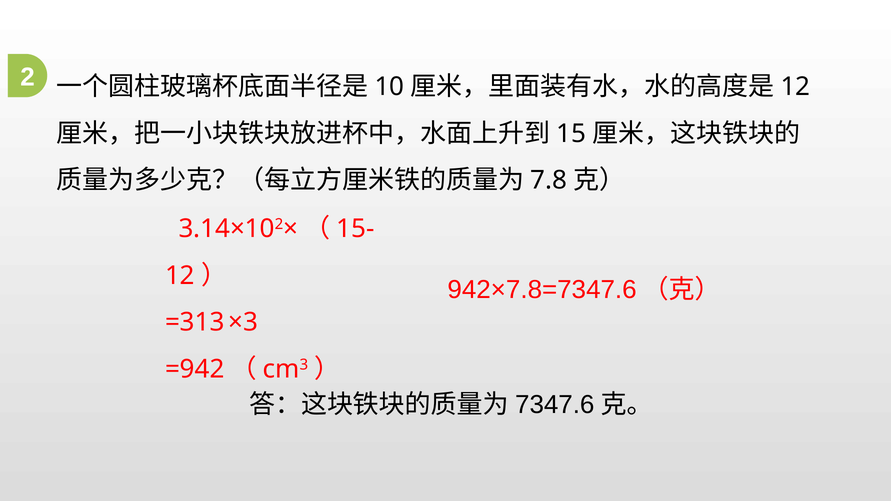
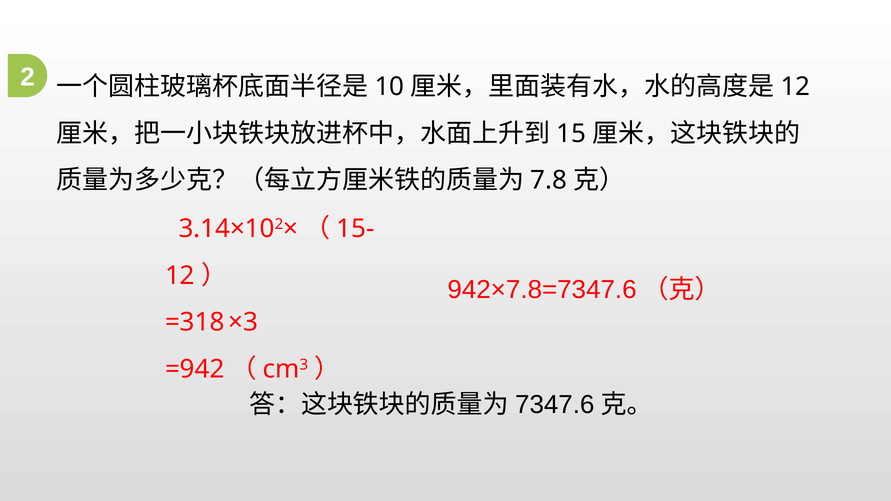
=313: =313 -> =318
